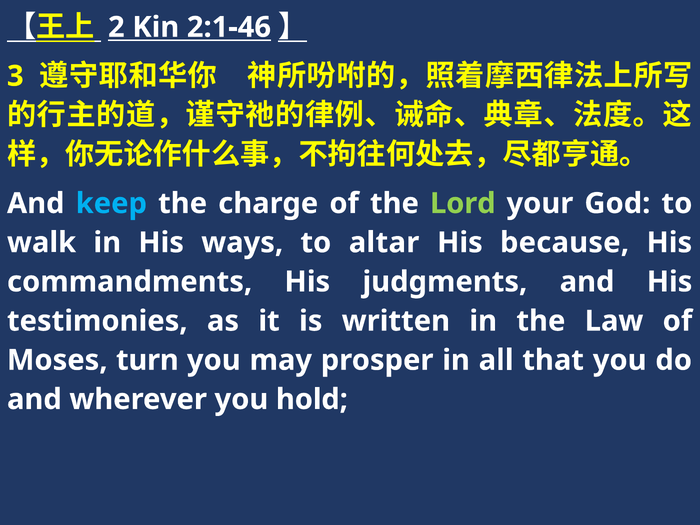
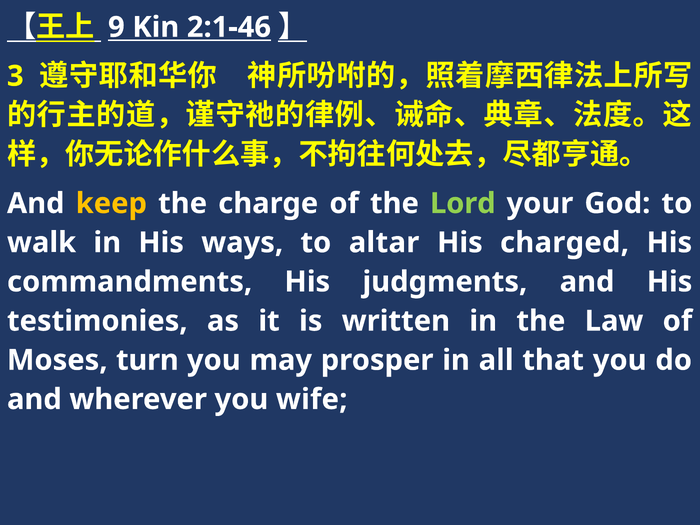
2: 2 -> 9
keep colour: light blue -> yellow
because: because -> charged
hold: hold -> wife
